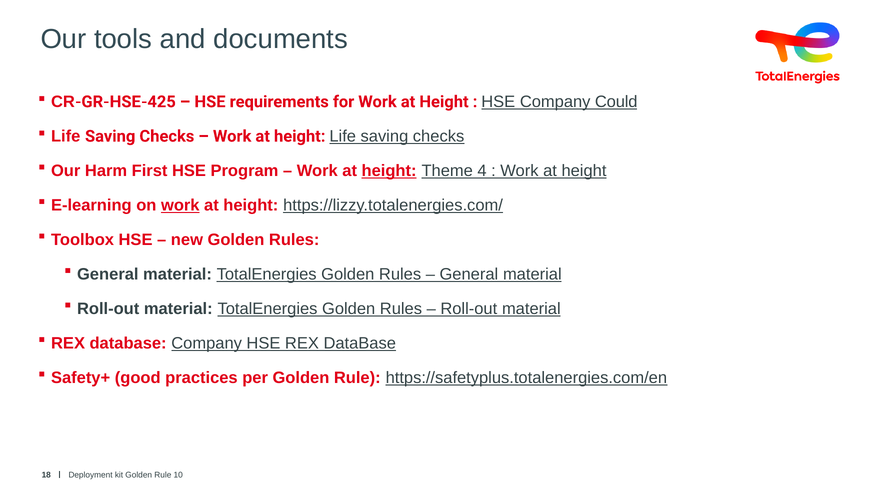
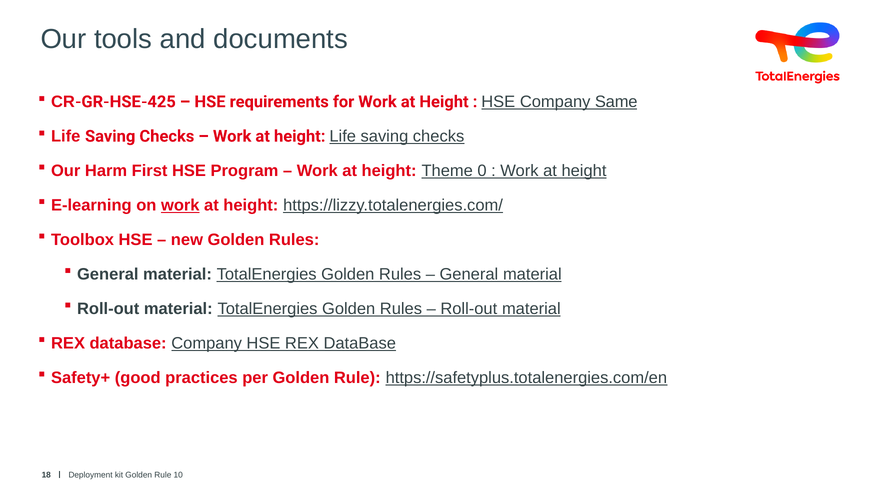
Could: Could -> Same
height at (389, 171) underline: present -> none
4: 4 -> 0
